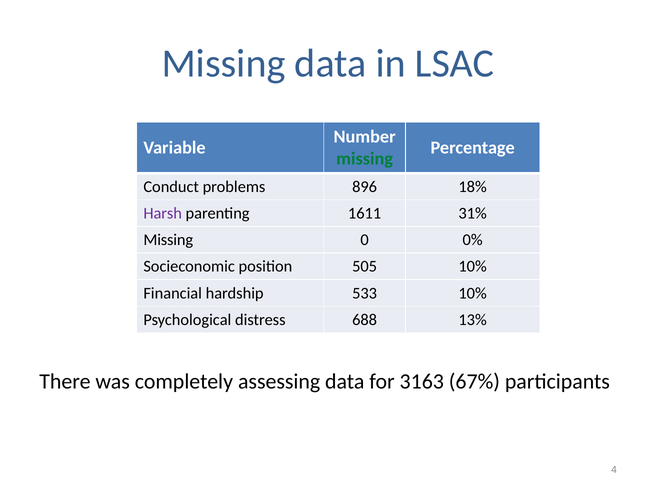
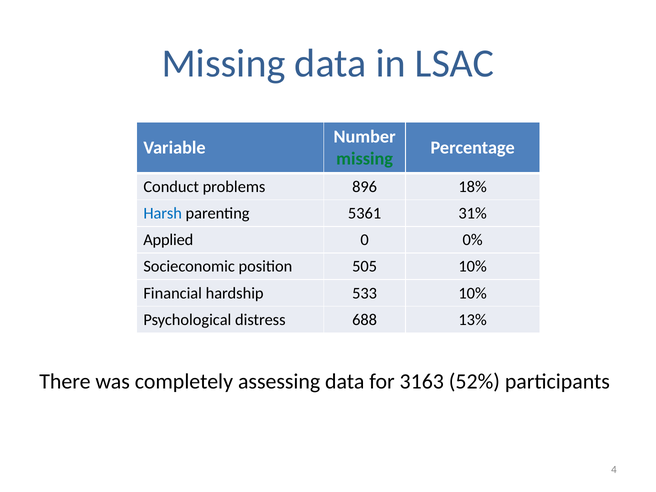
Harsh colour: purple -> blue
1611: 1611 -> 5361
Missing at (168, 240): Missing -> Applied
67%: 67% -> 52%
